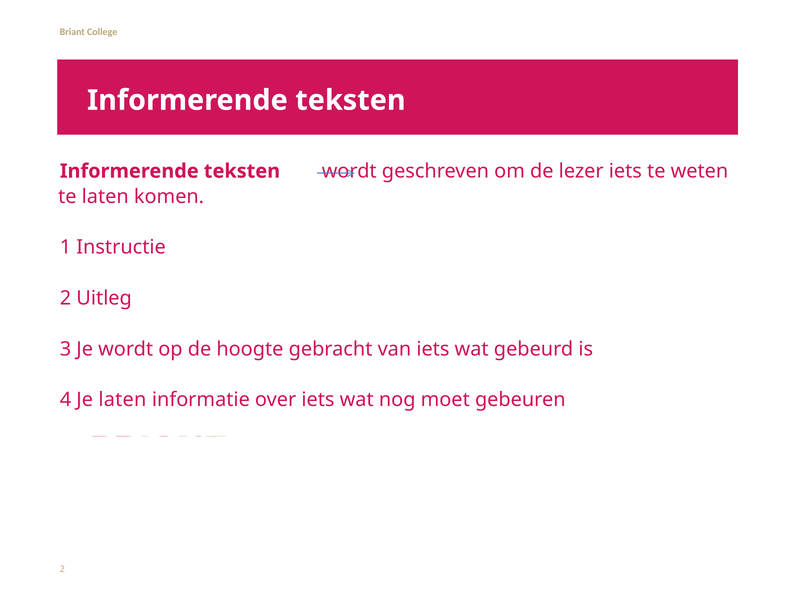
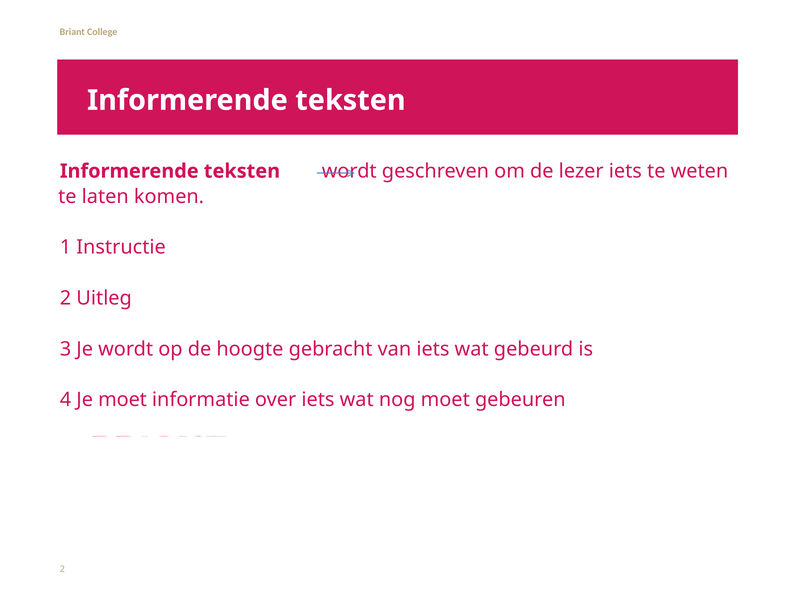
Je laten: laten -> moet
